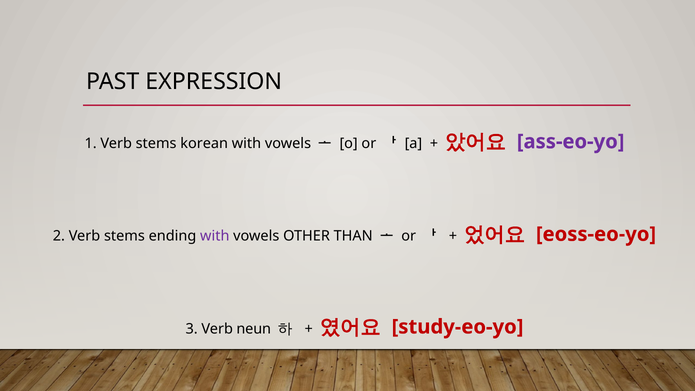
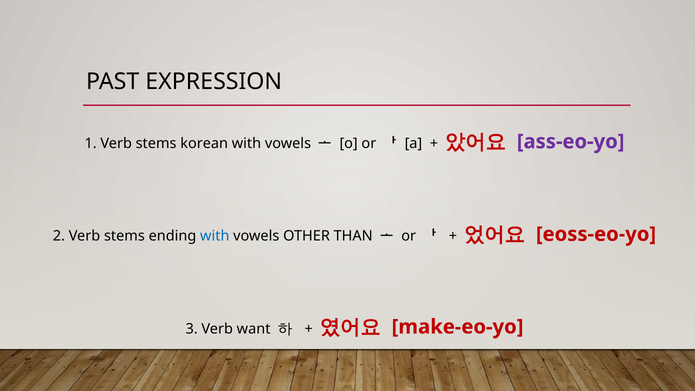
with at (215, 236) colour: purple -> blue
neun: neun -> want
study-eo-yo: study-eo-yo -> make-eo-yo
